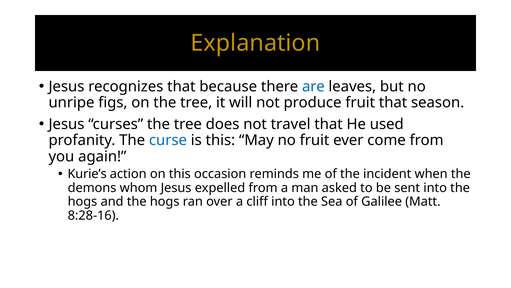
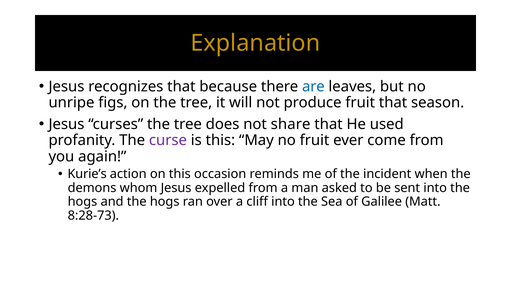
travel: travel -> share
curse colour: blue -> purple
8:28-16: 8:28-16 -> 8:28-73
